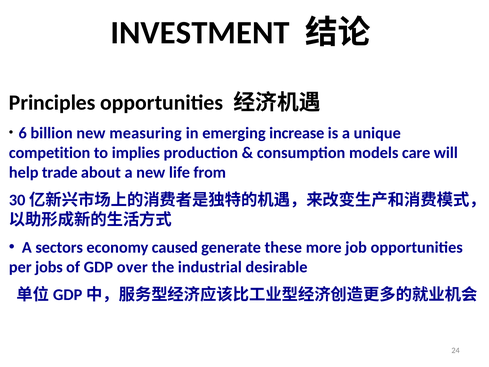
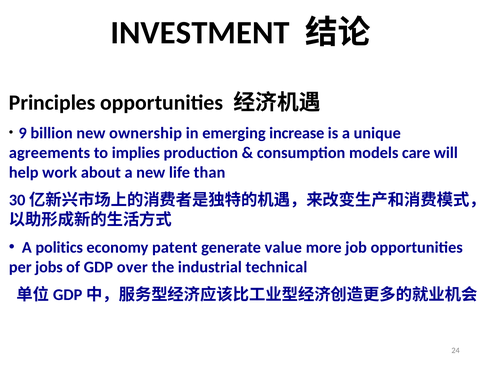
6: 6 -> 9
measuring: measuring -> ownership
competition: competition -> agreements
trade: trade -> work
from: from -> than
sectors: sectors -> politics
caused: caused -> patent
these: these -> value
desirable: desirable -> technical
